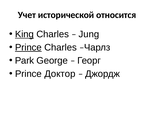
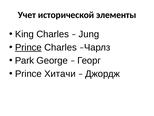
относится: относится -> элементы
King underline: present -> none
Доктор: Доктор -> Хитачи
